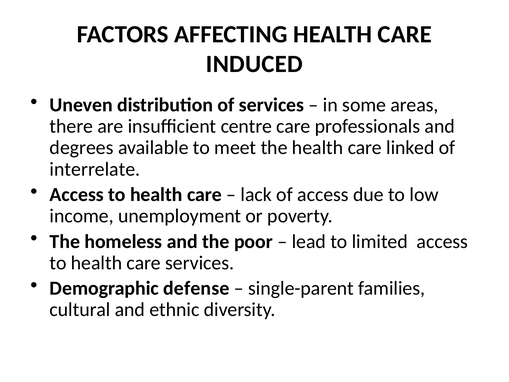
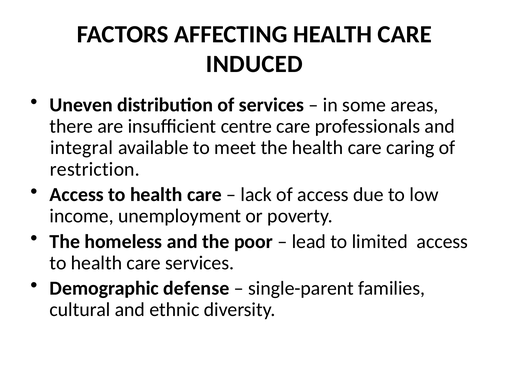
degrees: degrees -> integral
linked: linked -> caring
interrelate: interrelate -> restriction
